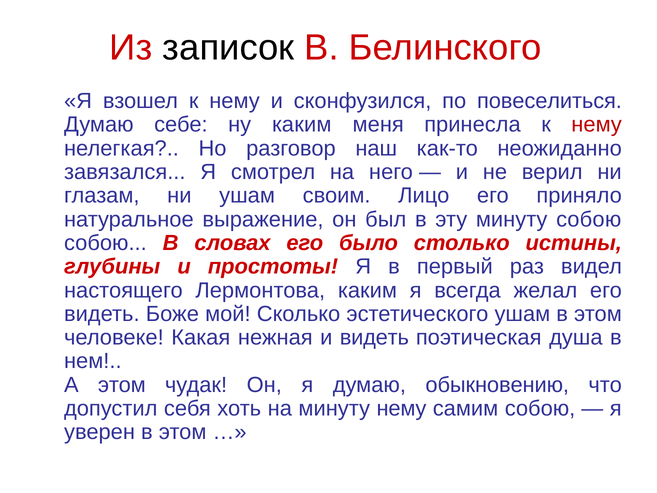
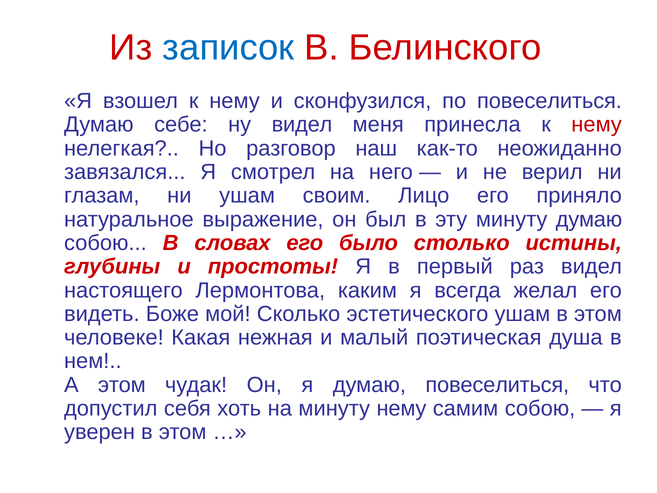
записок colour: black -> blue
ну каким: каким -> видел
минуту собою: собою -> думаю
и видеть: видеть -> малый
думаю обыкновению: обыкновению -> повеселиться
